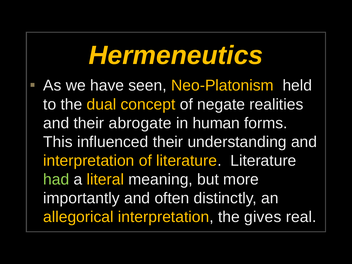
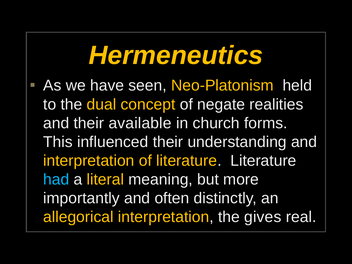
abrogate: abrogate -> available
human: human -> church
had colour: light green -> light blue
